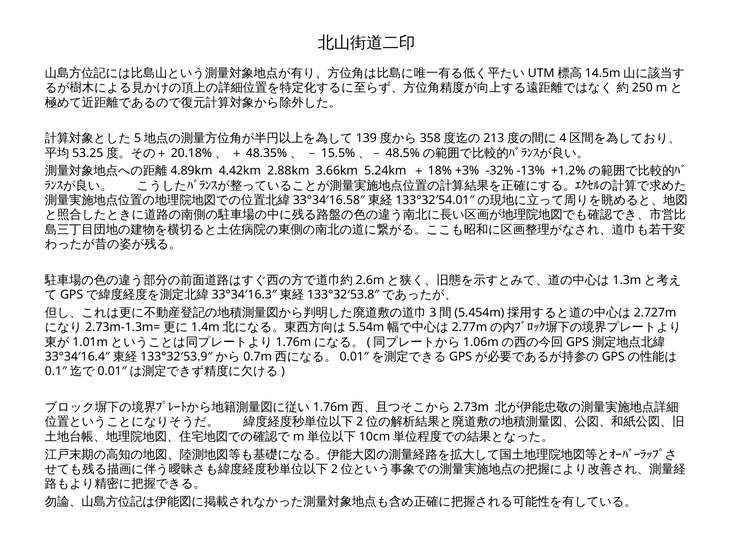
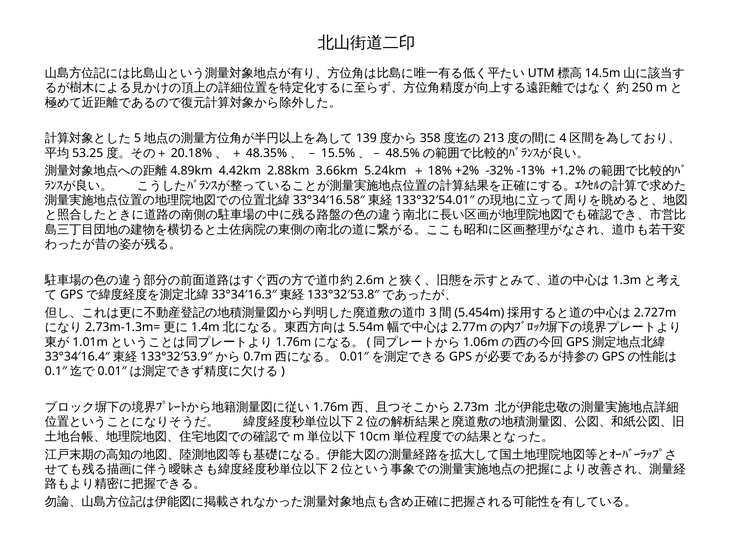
+3%: +3% -> +2%
